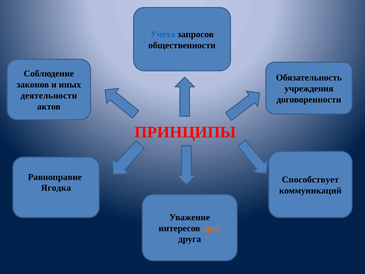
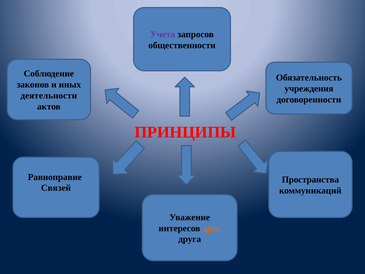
Учета colour: blue -> purple
Способствует: Способствует -> Пространства
Ягодка: Ягодка -> Связей
